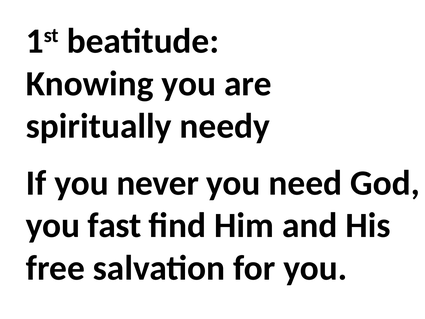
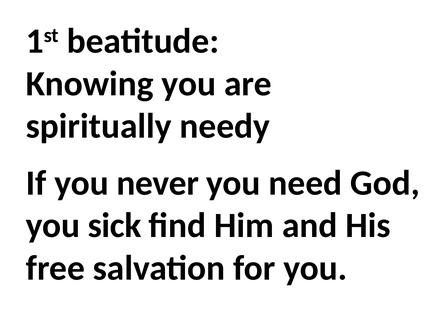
fast: fast -> sick
